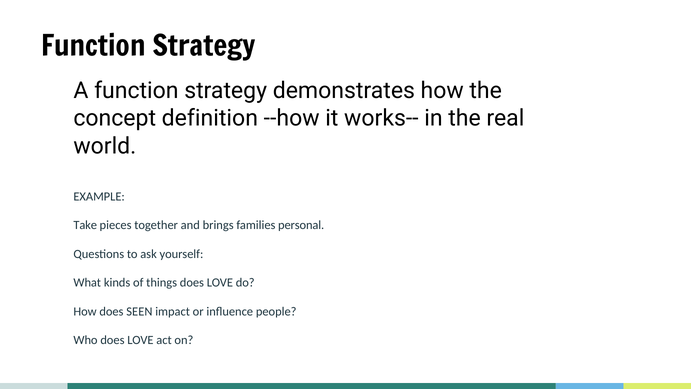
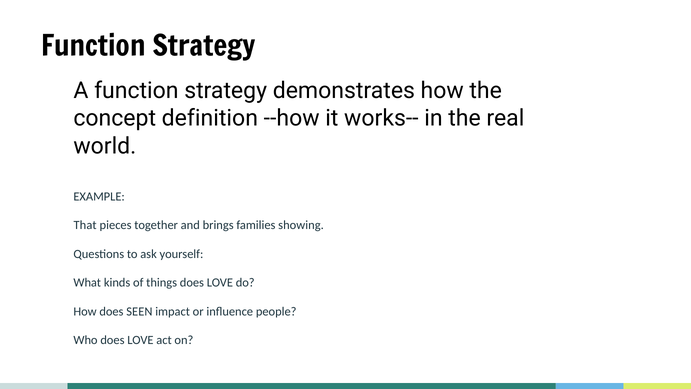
Take: Take -> That
personal: personal -> showing
